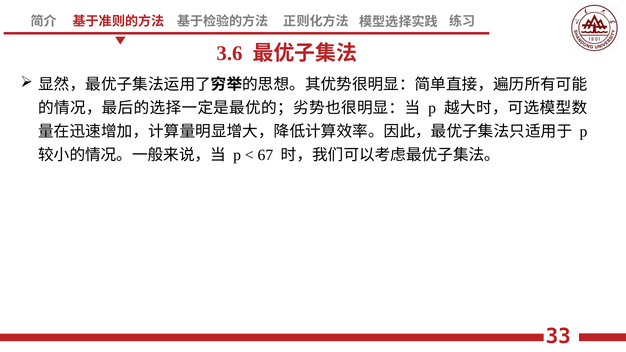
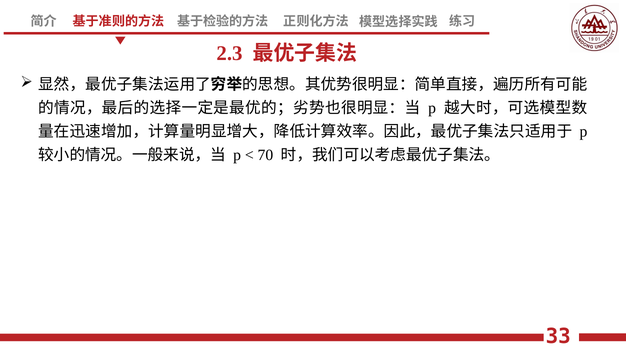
3.6: 3.6 -> 2.3
67: 67 -> 70
